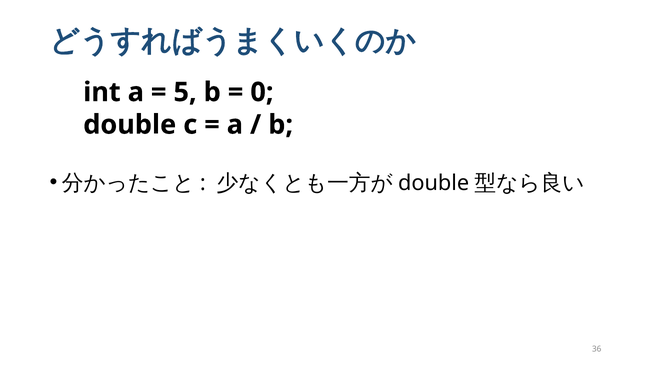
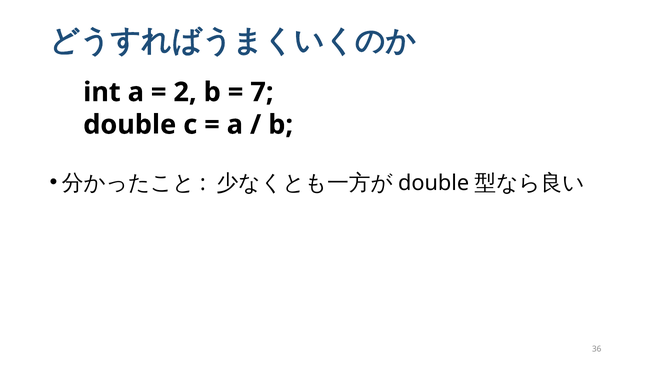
5: 5 -> 2
0: 0 -> 7
